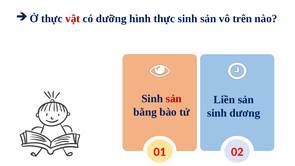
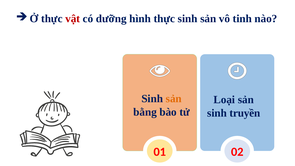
trên: trên -> tinh
sản at (174, 99) colour: red -> orange
Liền: Liền -> Loại
dương: dương -> truyền
